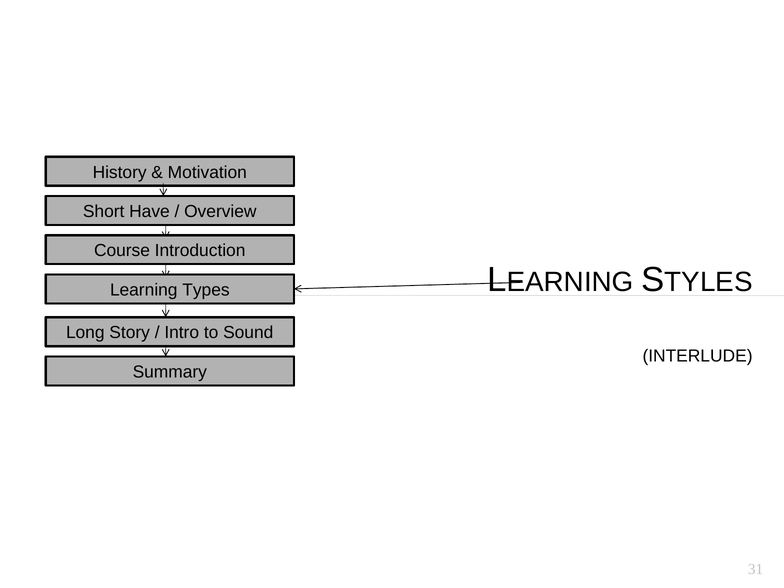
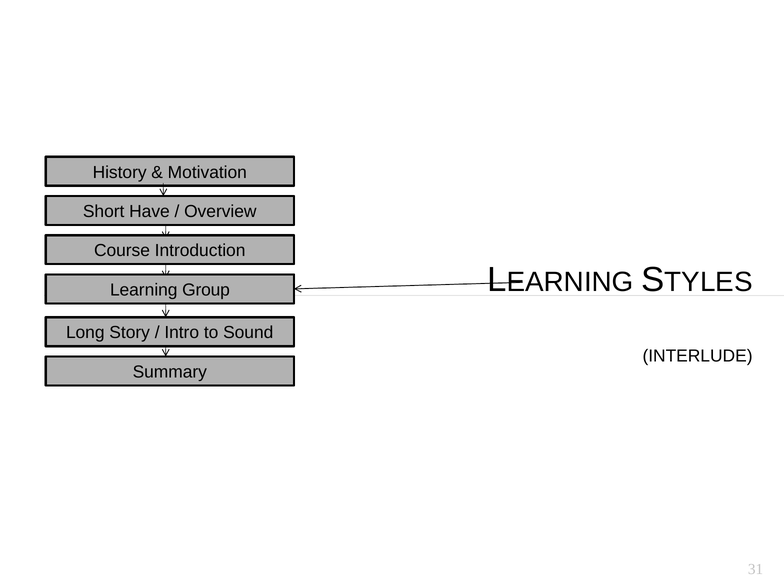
Types: Types -> Group
